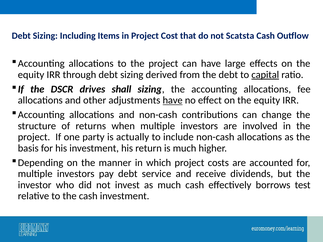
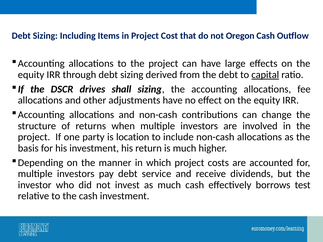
Scatsta: Scatsta -> Oregon
have at (173, 100) underline: present -> none
actually: actually -> location
